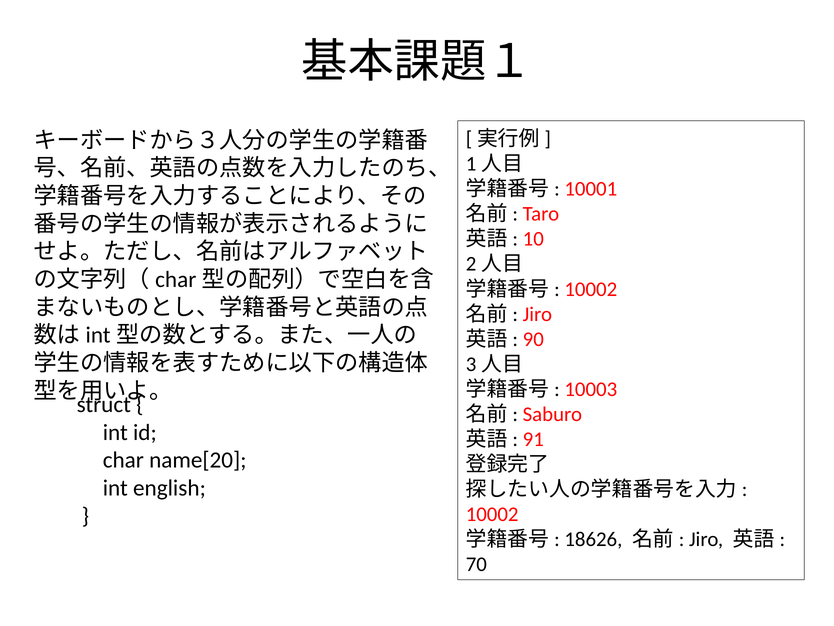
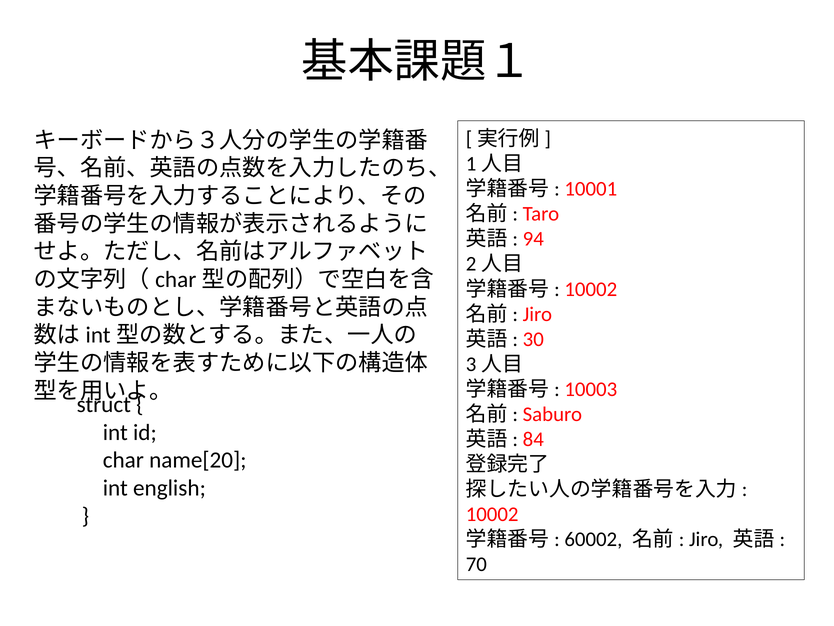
10: 10 -> 94
90: 90 -> 30
91: 91 -> 84
18626: 18626 -> 60002
